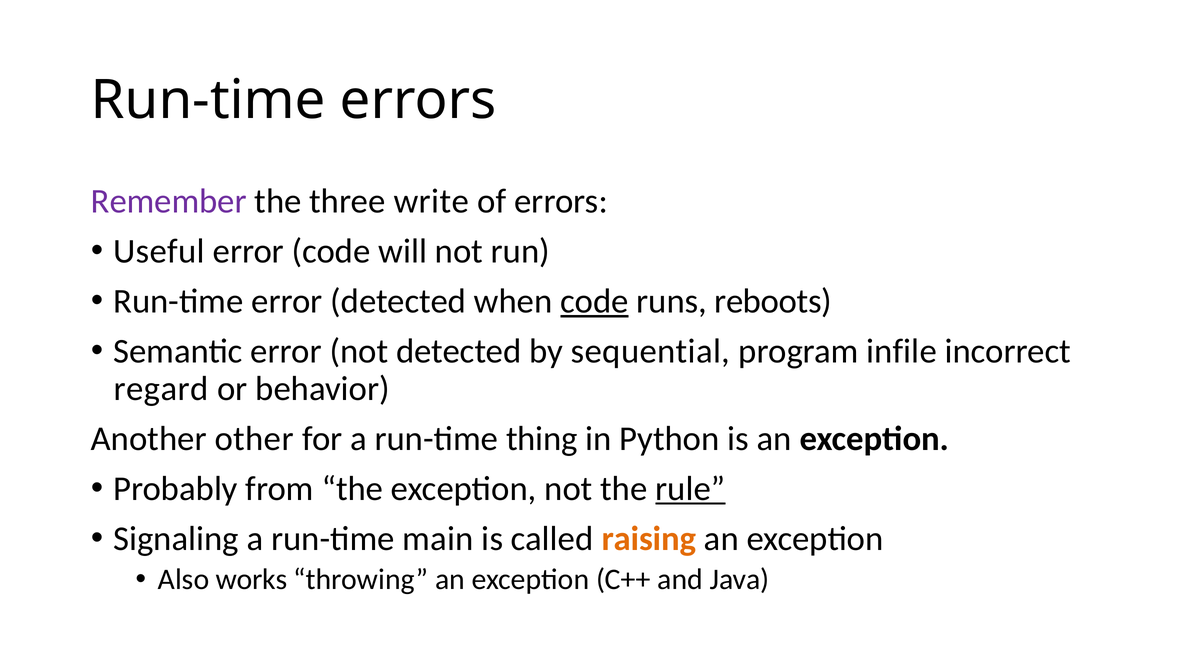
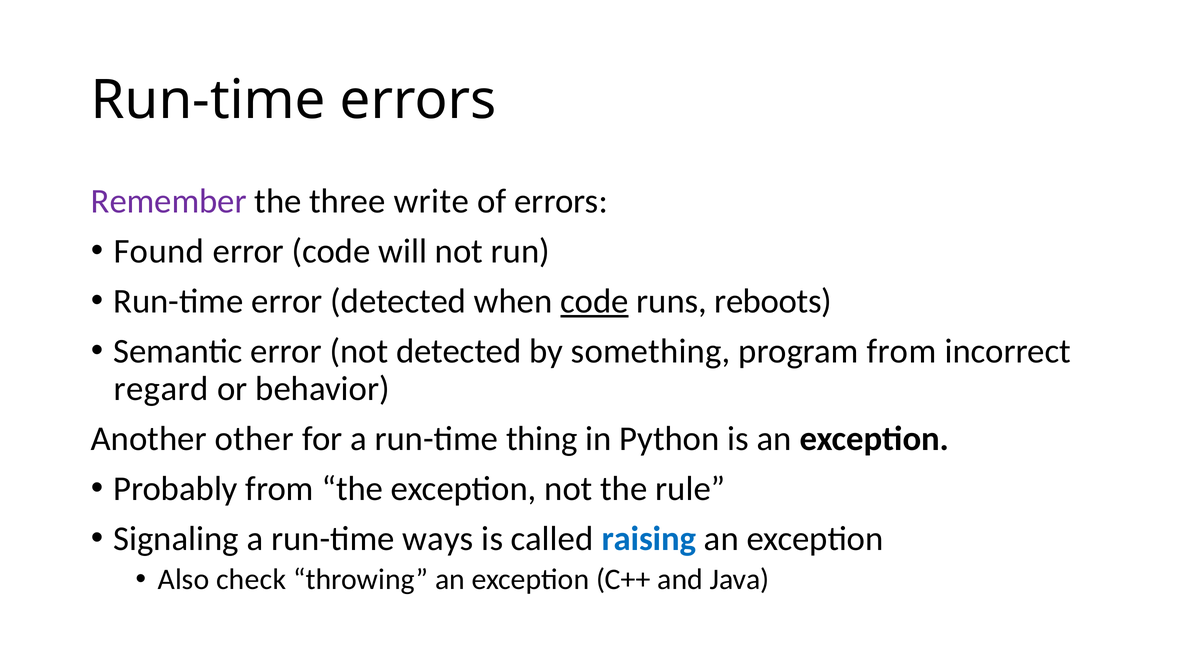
Useful: Useful -> Found
sequential: sequential -> something
program infile: infile -> from
rule underline: present -> none
main: main -> ways
raising colour: orange -> blue
works: works -> check
